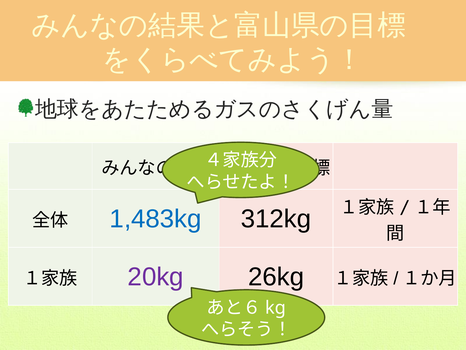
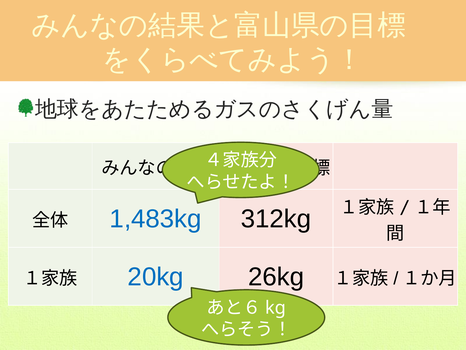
20kg colour: purple -> blue
